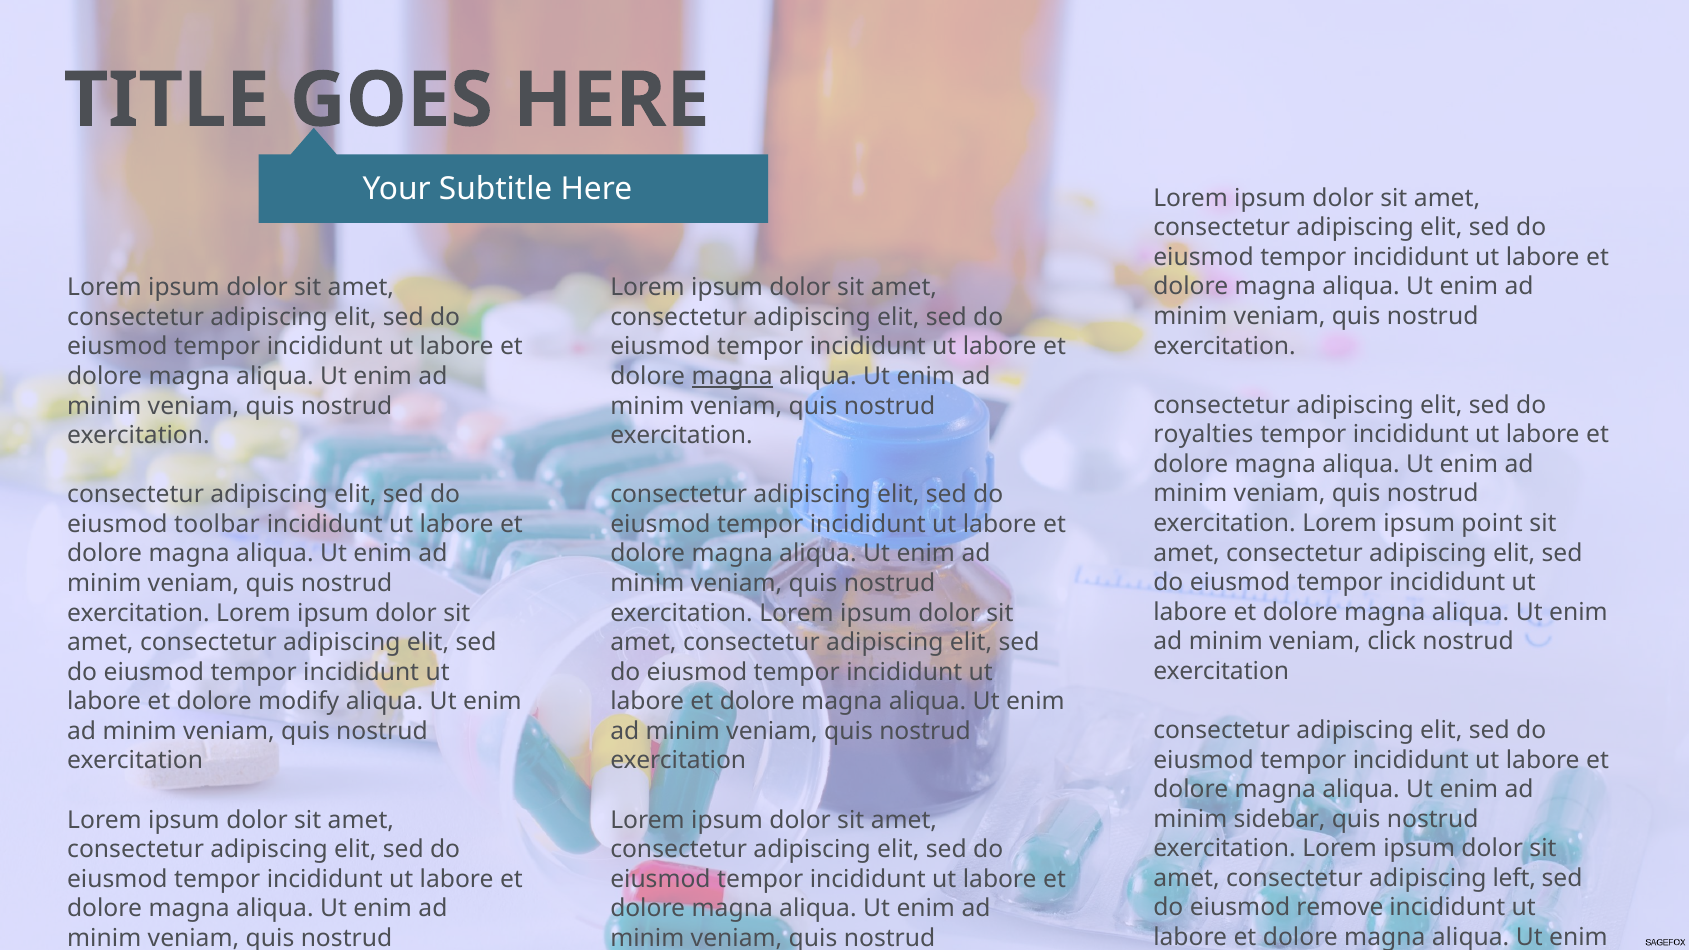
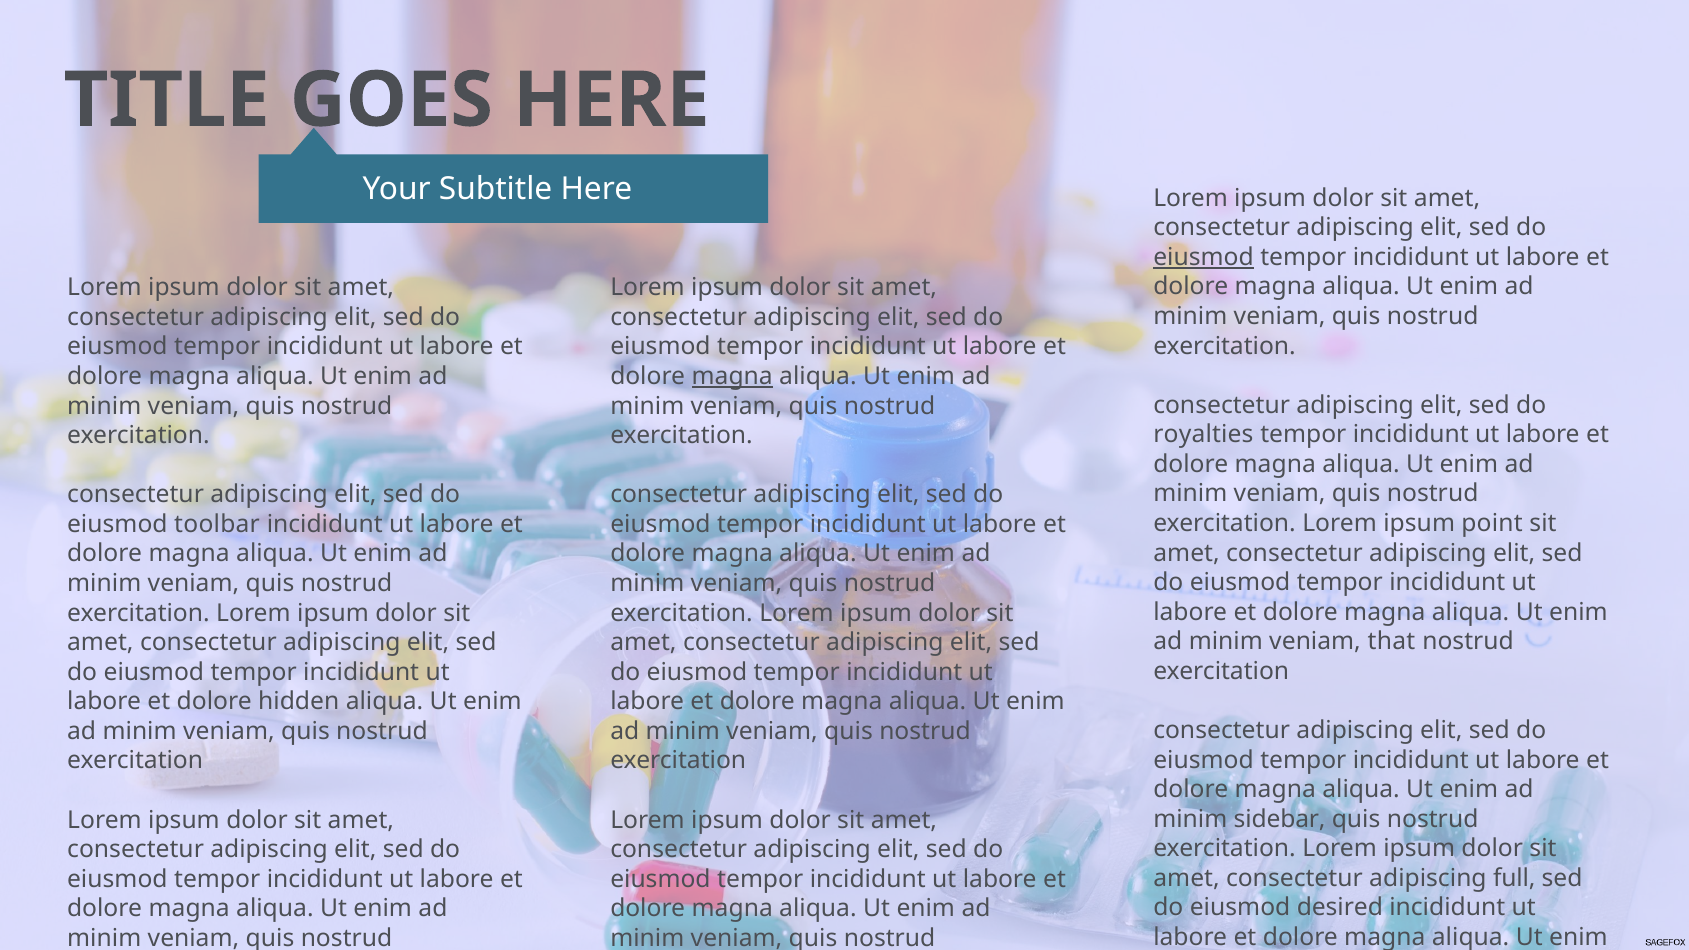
eiusmod at (1204, 257) underline: none -> present
click: click -> that
modify: modify -> hidden
left: left -> full
remove: remove -> desired
